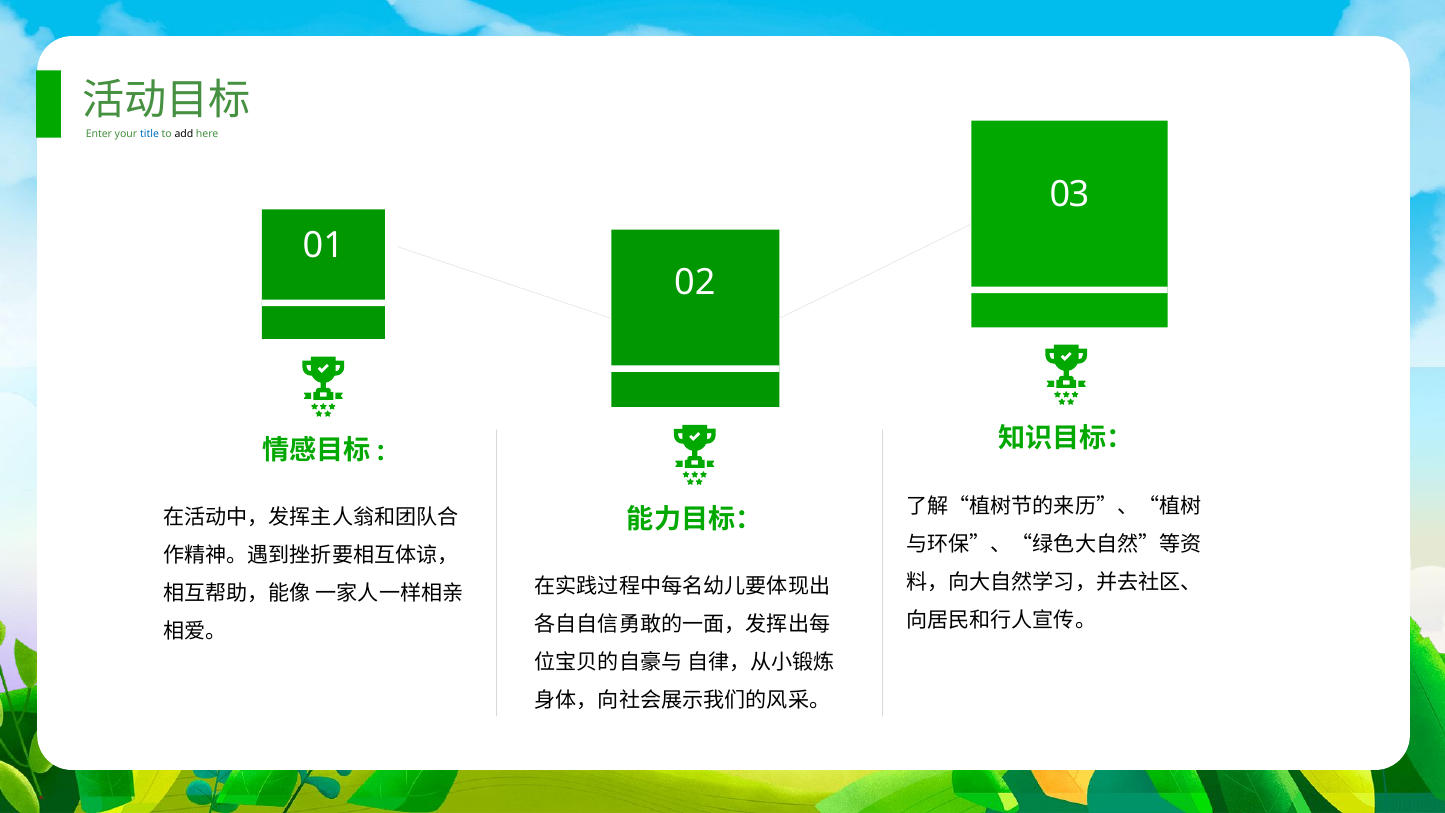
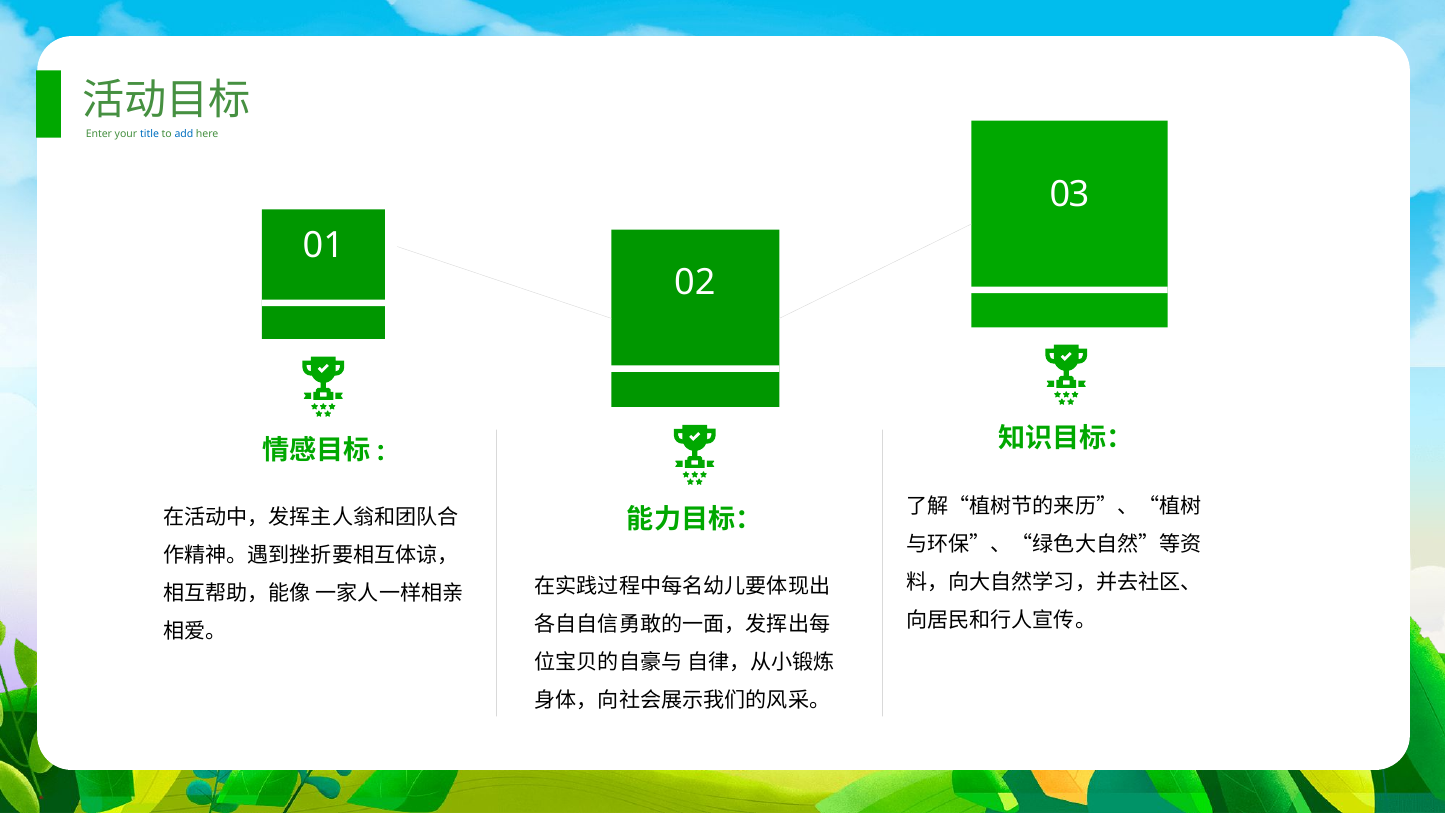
add colour: black -> blue
